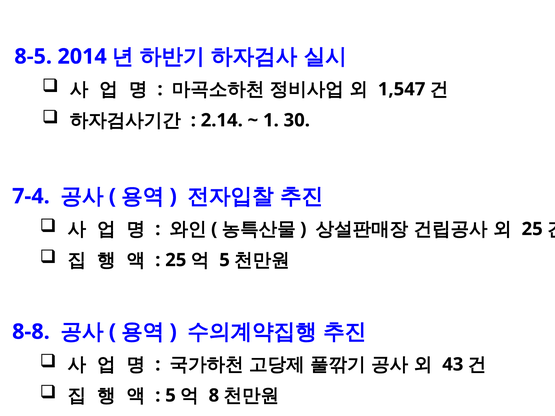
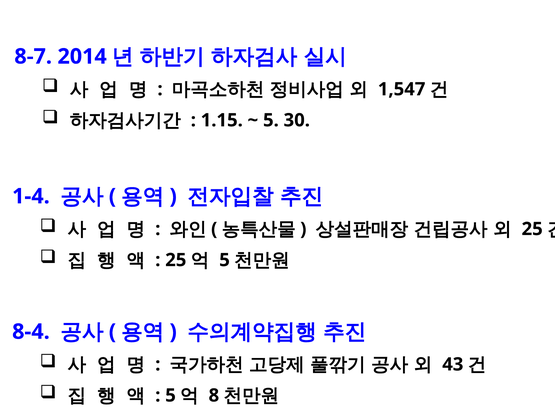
8-5: 8-5 -> 8-7
2.14: 2.14 -> 1.15
1 at (271, 120): 1 -> 5
7-4: 7-4 -> 1-4
8-8: 8-8 -> 8-4
